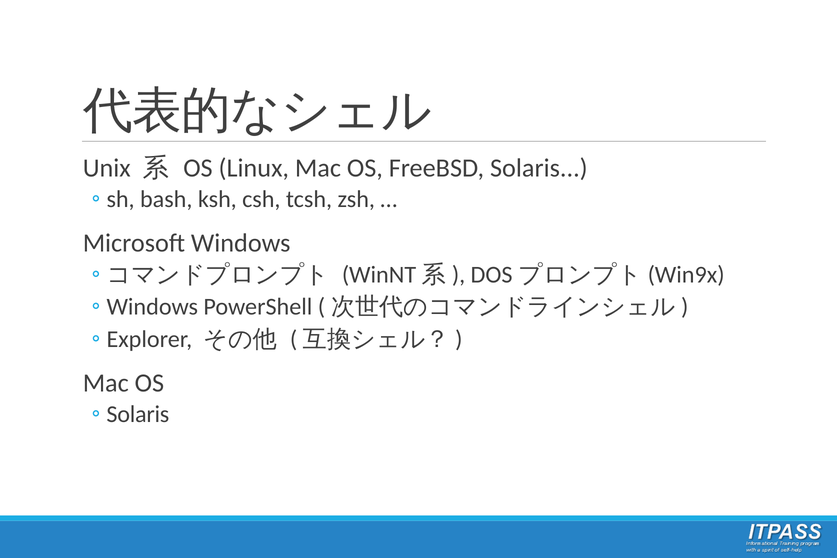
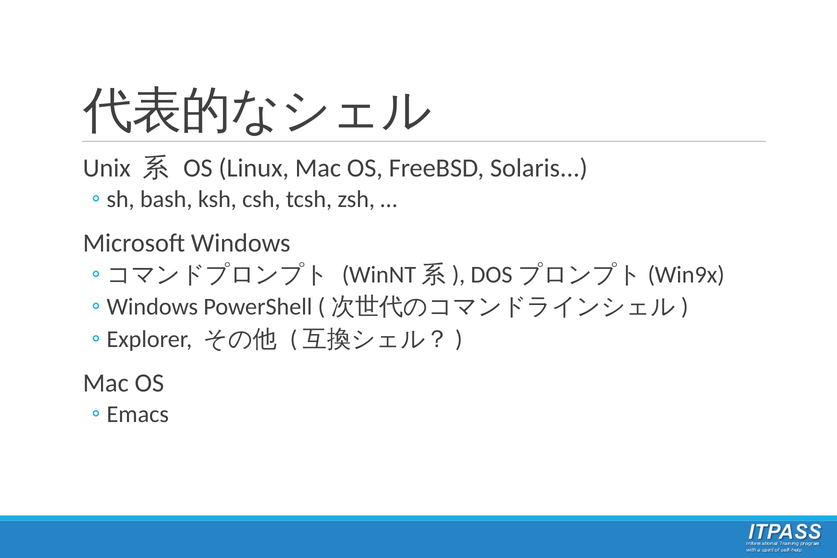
Solaris at (138, 414): Solaris -> Emacs
